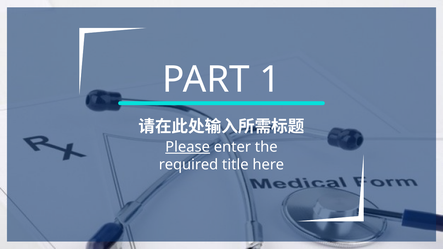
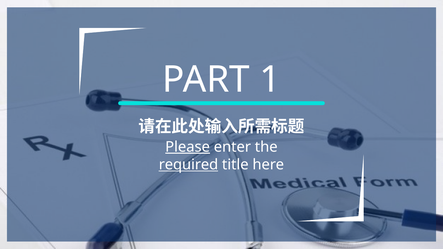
required underline: none -> present
